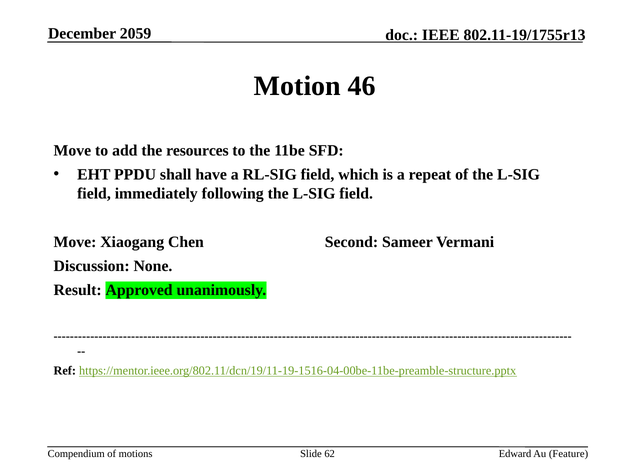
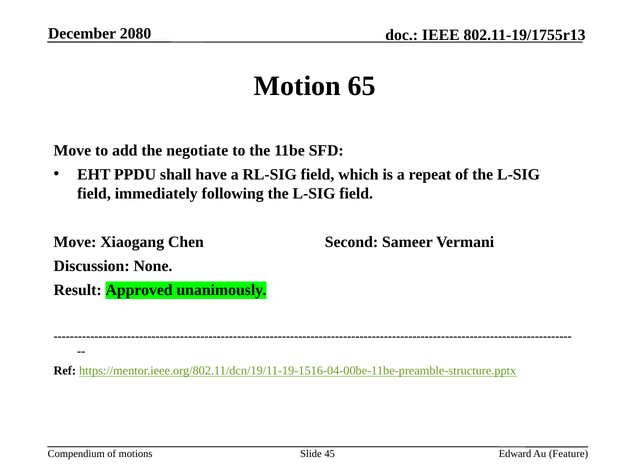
2059: 2059 -> 2080
46: 46 -> 65
resources: resources -> negotiate
62: 62 -> 45
